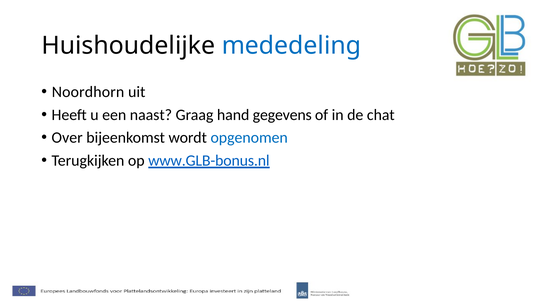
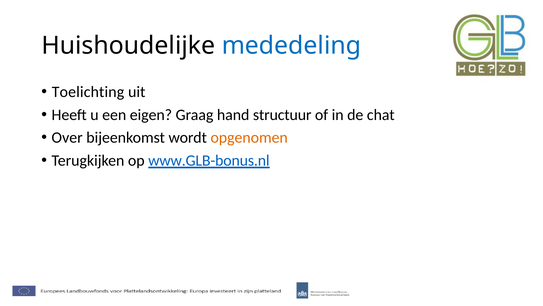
Noordhorn: Noordhorn -> Toelichting
naast: naast -> eigen
gegevens: gegevens -> structuur
opgenomen colour: blue -> orange
